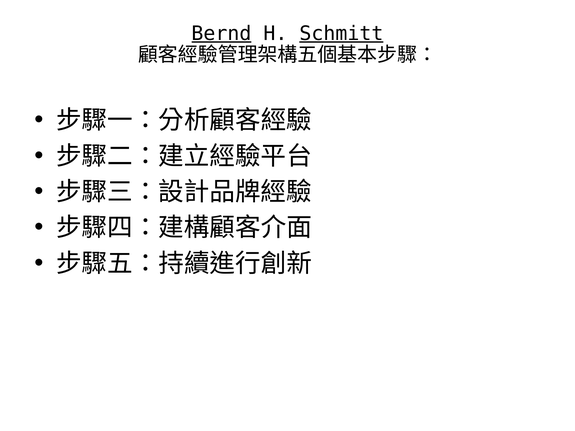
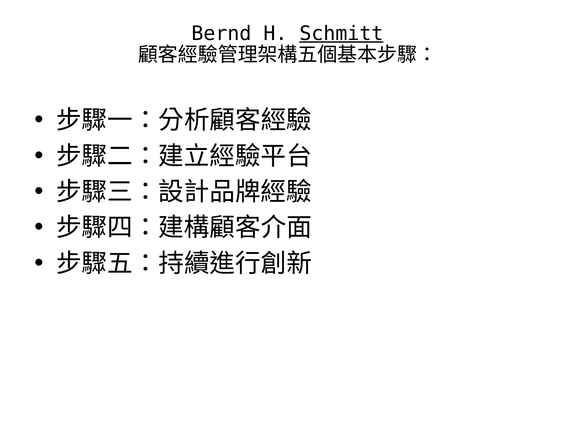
Bernd underline: present -> none
